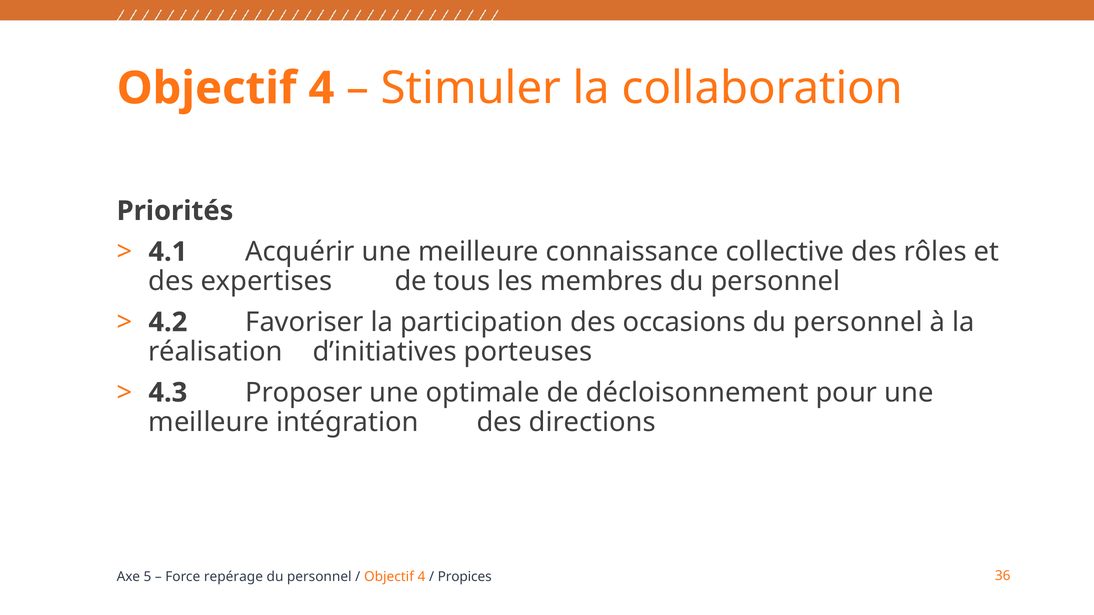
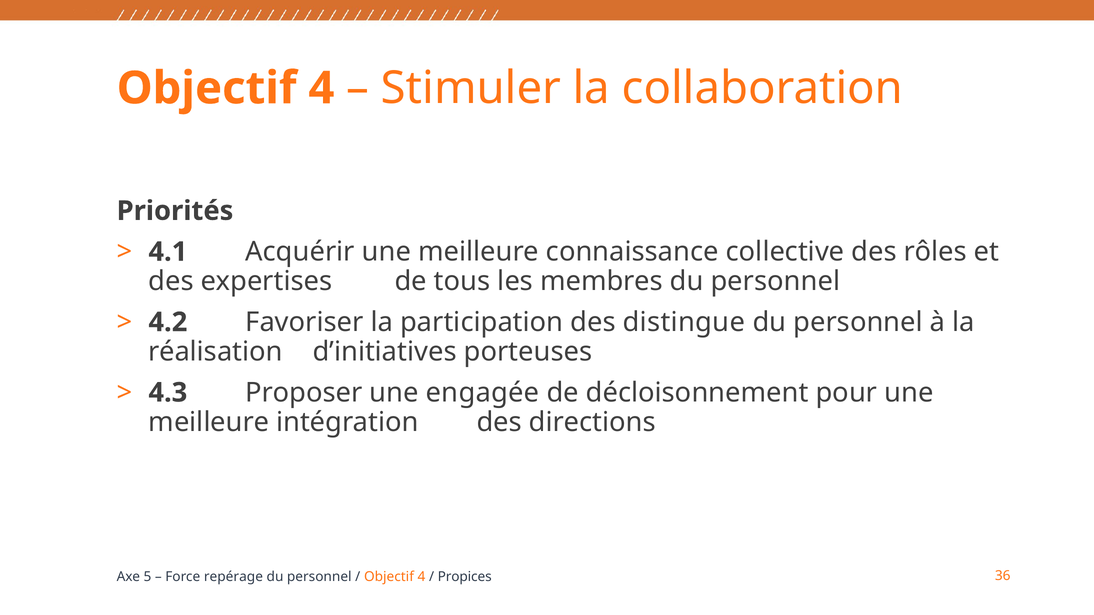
occasions: occasions -> distingue
optimale: optimale -> engagée
